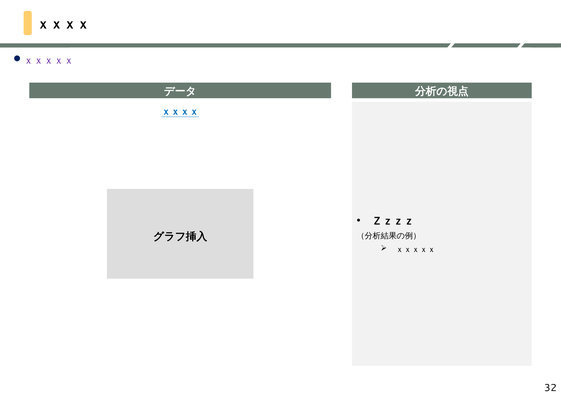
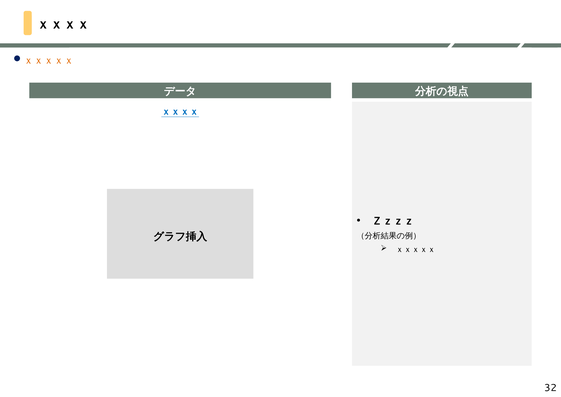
ｘｘｘｘｘ at (49, 60) colour: purple -> orange
